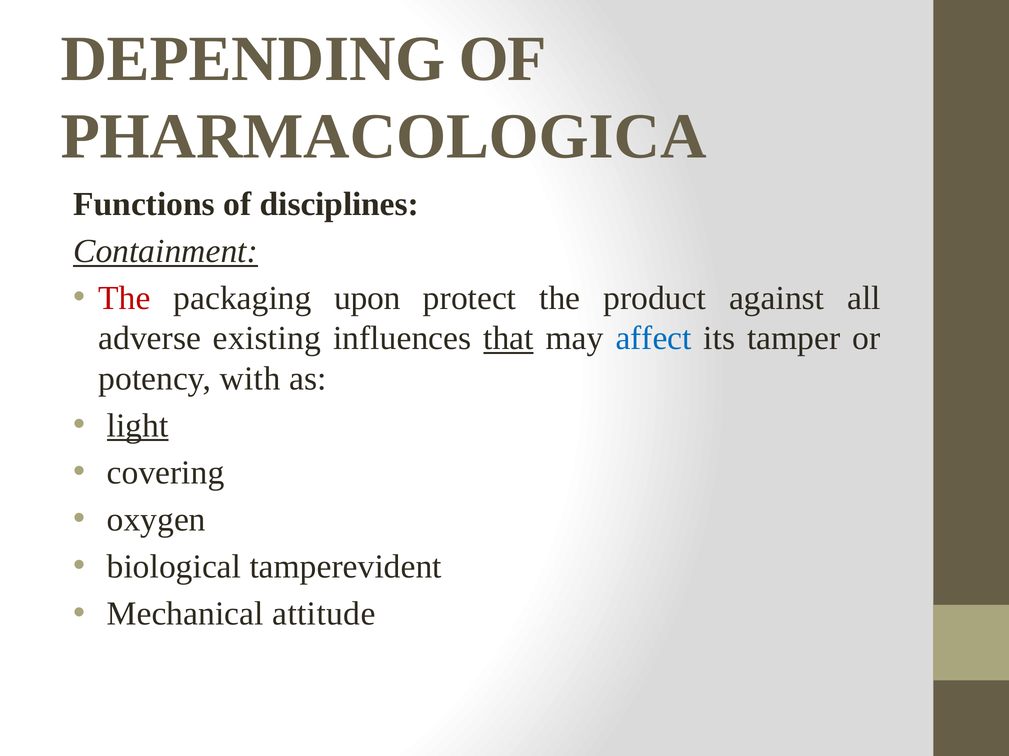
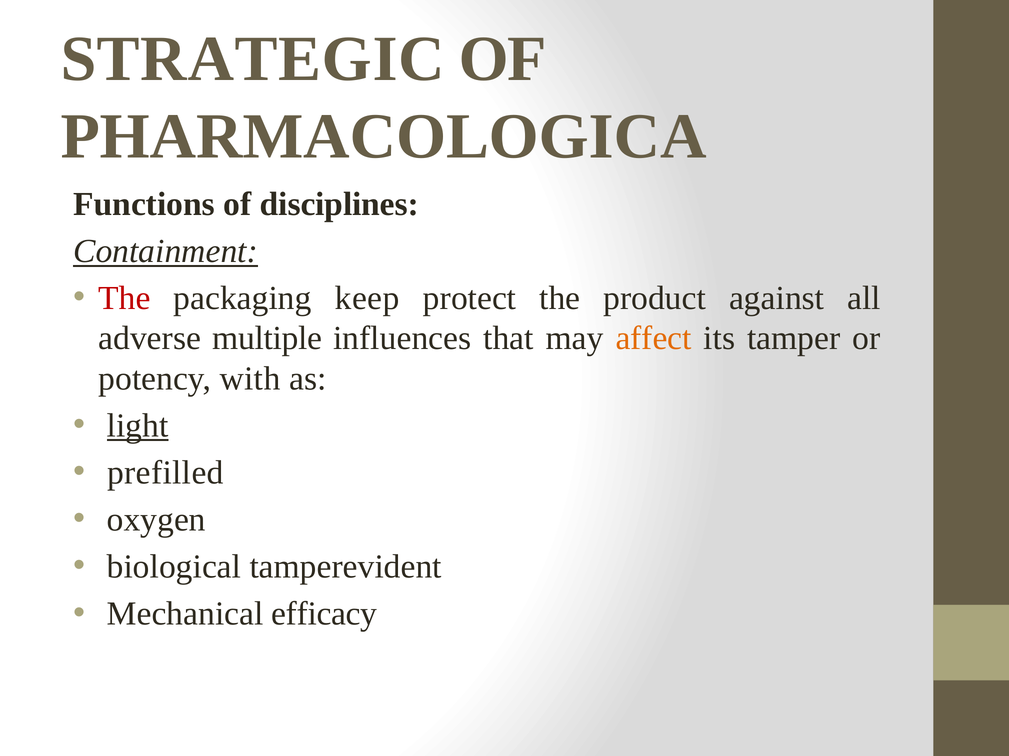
DEPENDING: DEPENDING -> STRATEGIC
upon: upon -> keep
existing: existing -> multiple
that underline: present -> none
affect colour: blue -> orange
covering: covering -> prefilled
attitude: attitude -> efficacy
